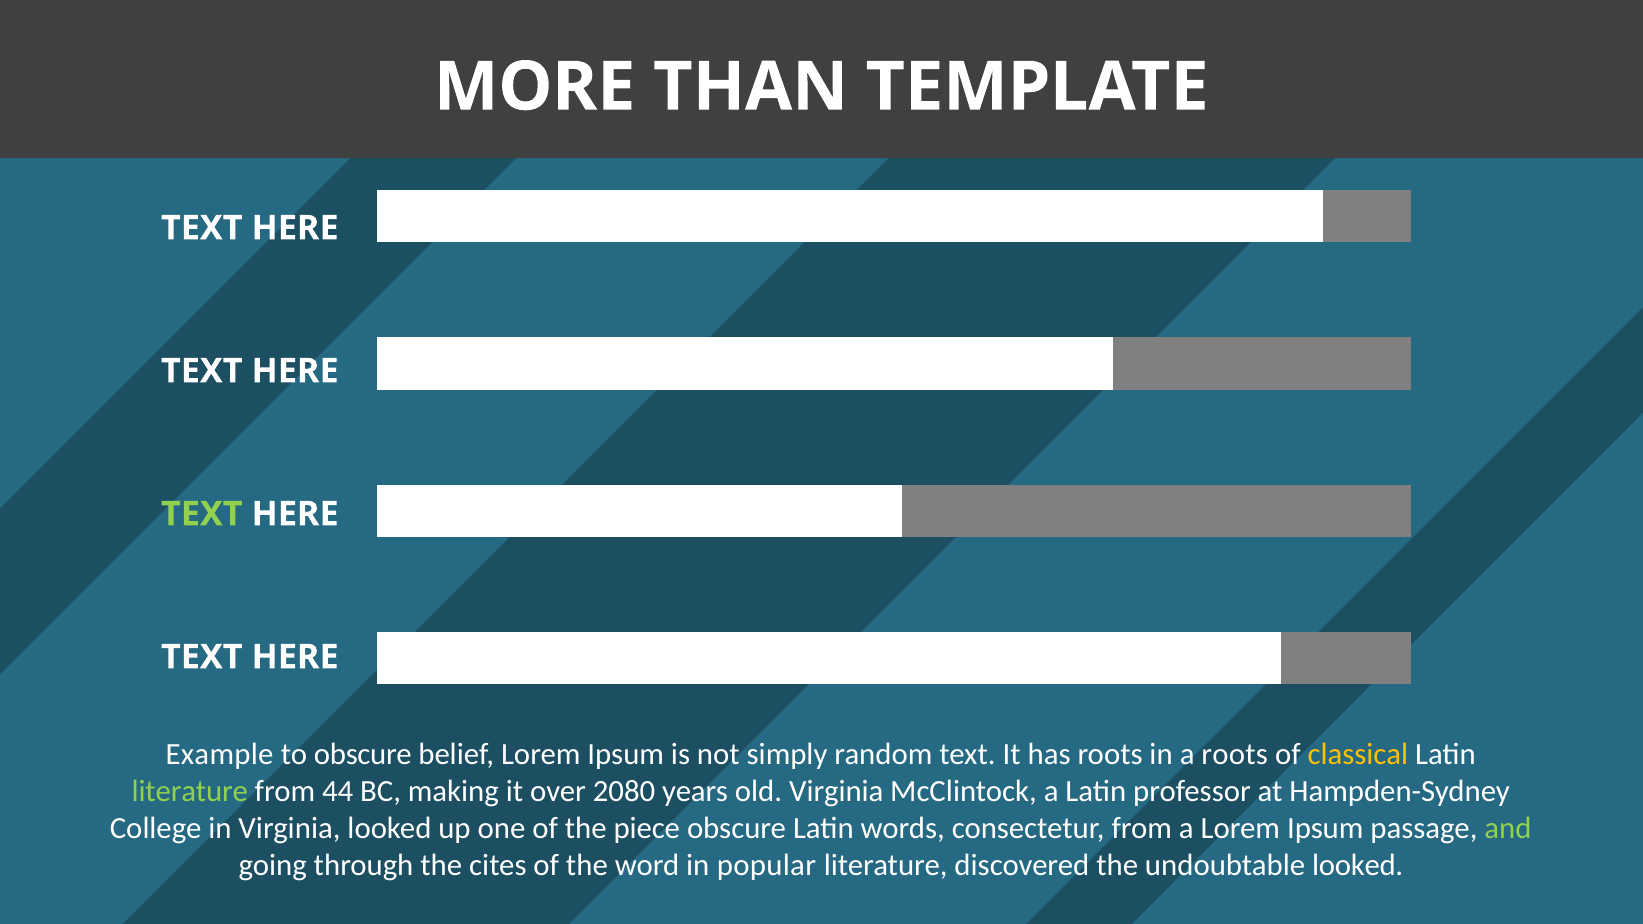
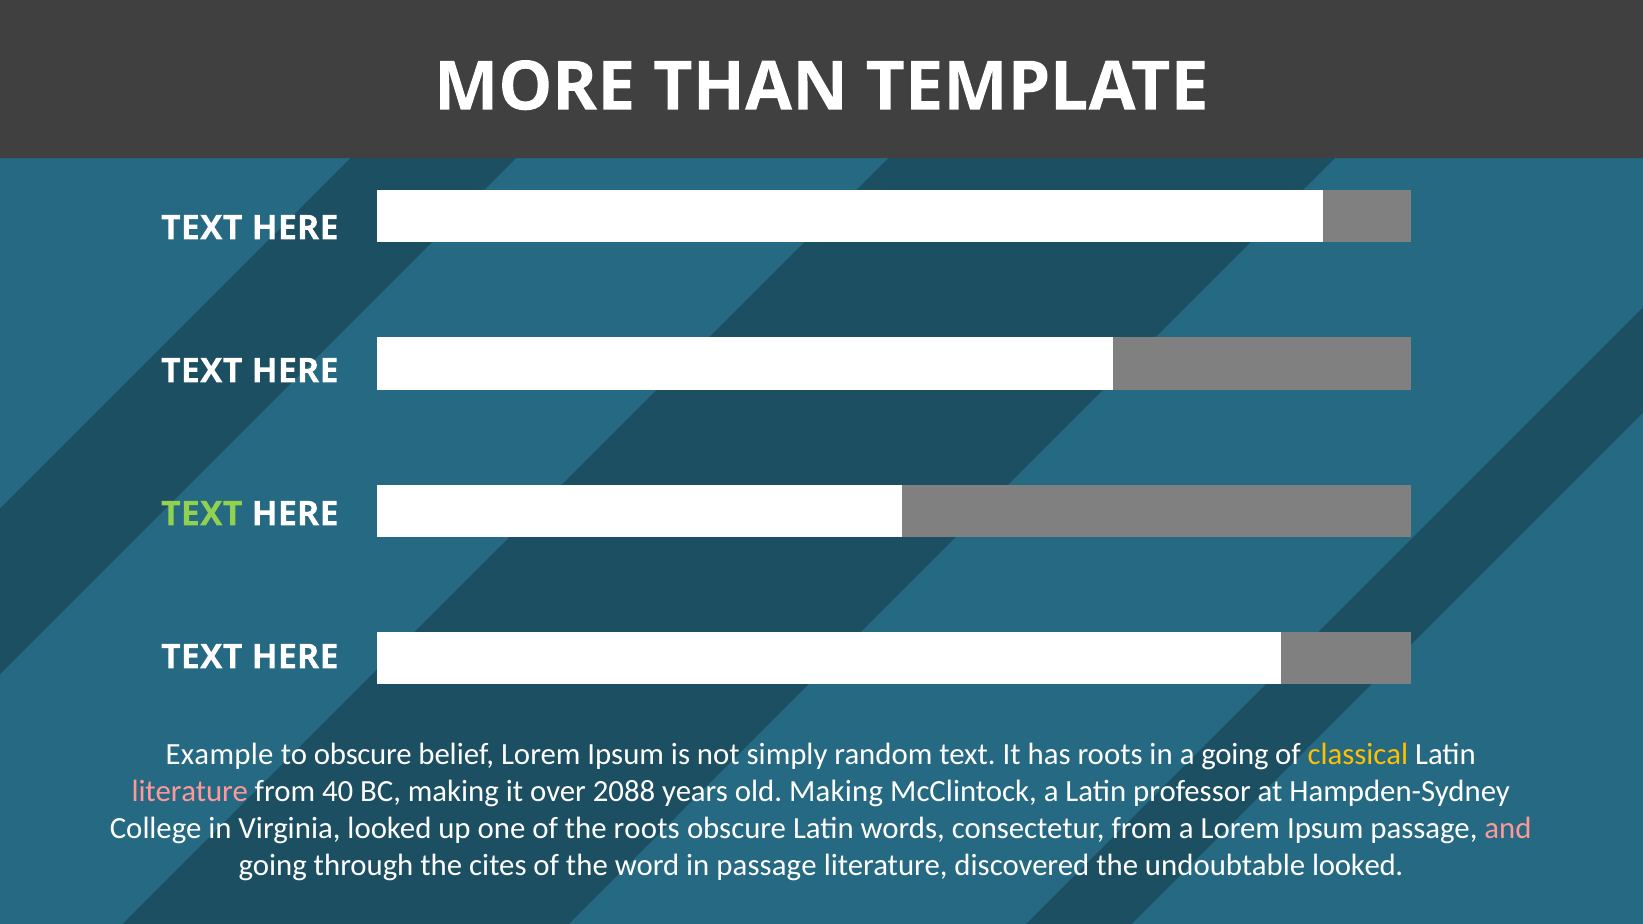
a roots: roots -> going
literature at (190, 791) colour: light green -> pink
44: 44 -> 40
2080: 2080 -> 2088
old Virginia: Virginia -> Making
the piece: piece -> roots
and colour: light green -> pink
in popular: popular -> passage
